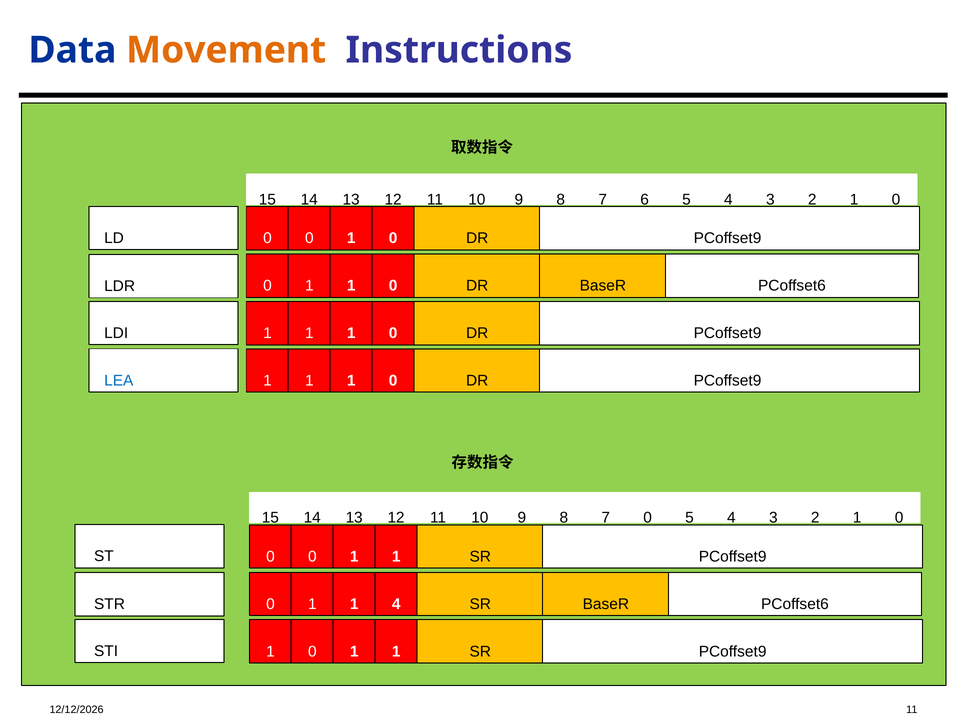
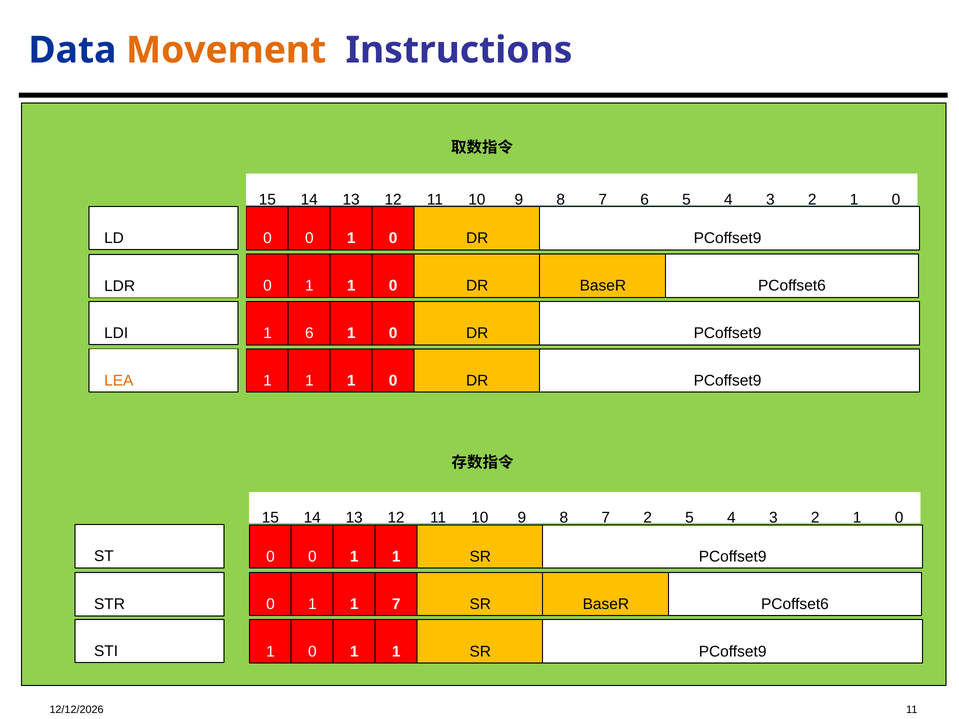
1 at (309, 333): 1 -> 6
LEA colour: blue -> orange
7 0: 0 -> 2
1 4: 4 -> 7
